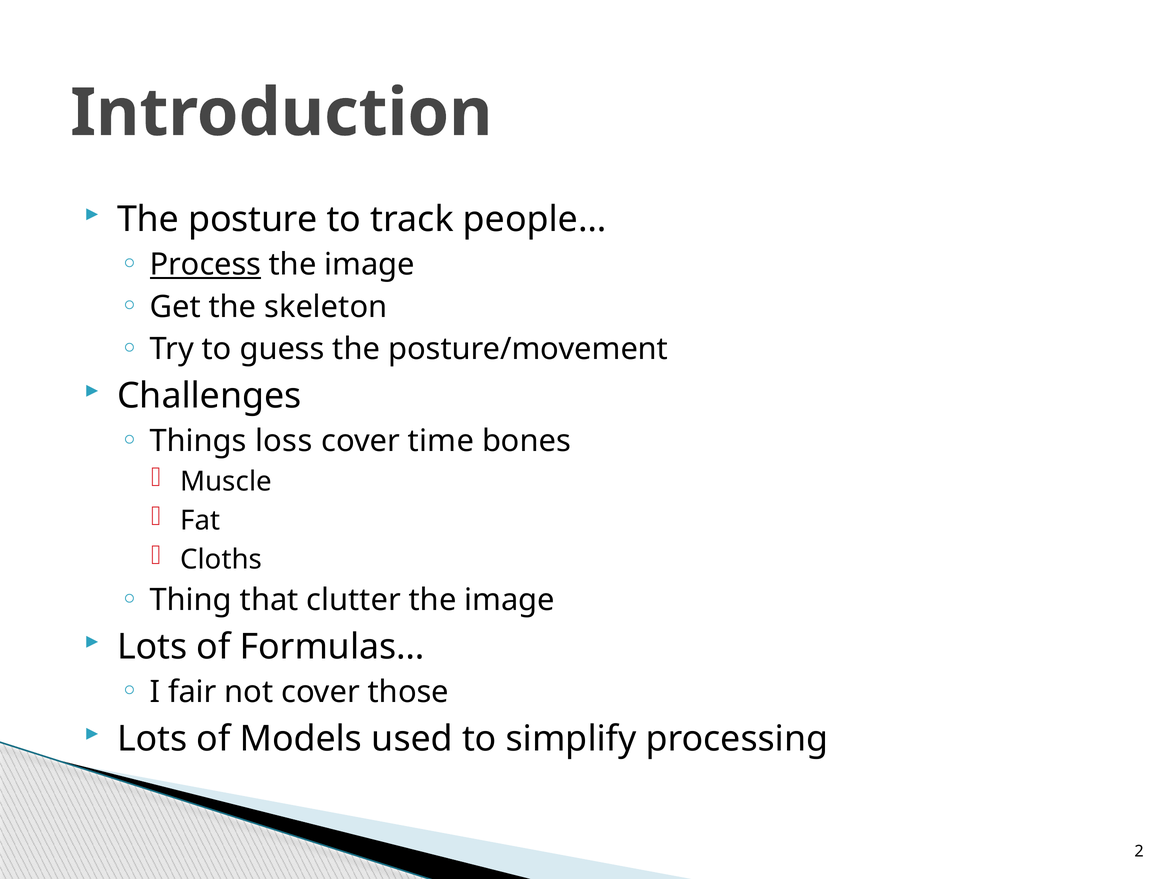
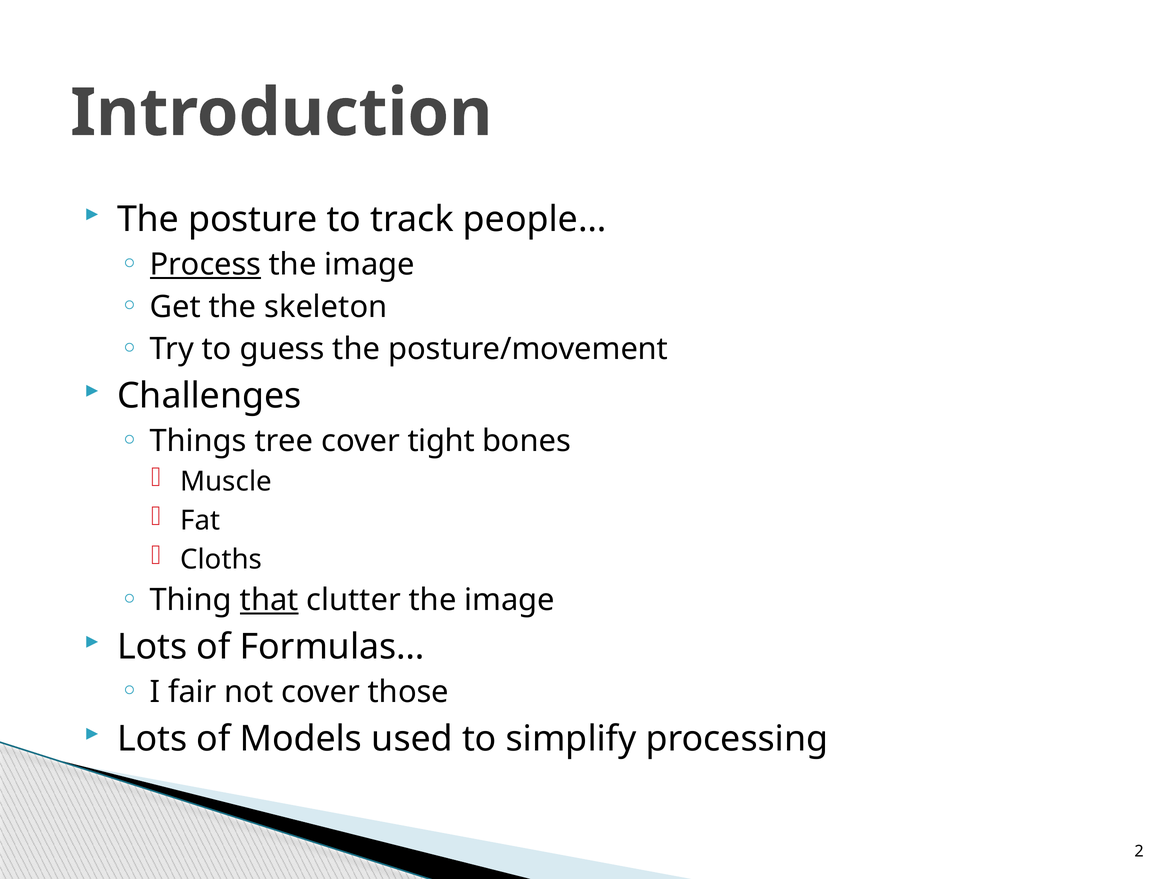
loss: loss -> tree
time: time -> tight
that underline: none -> present
